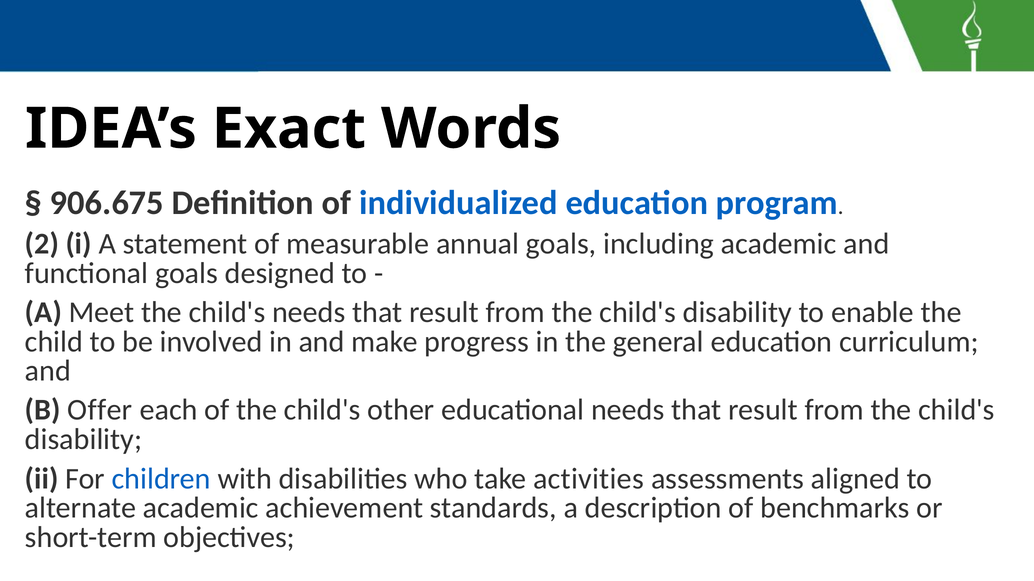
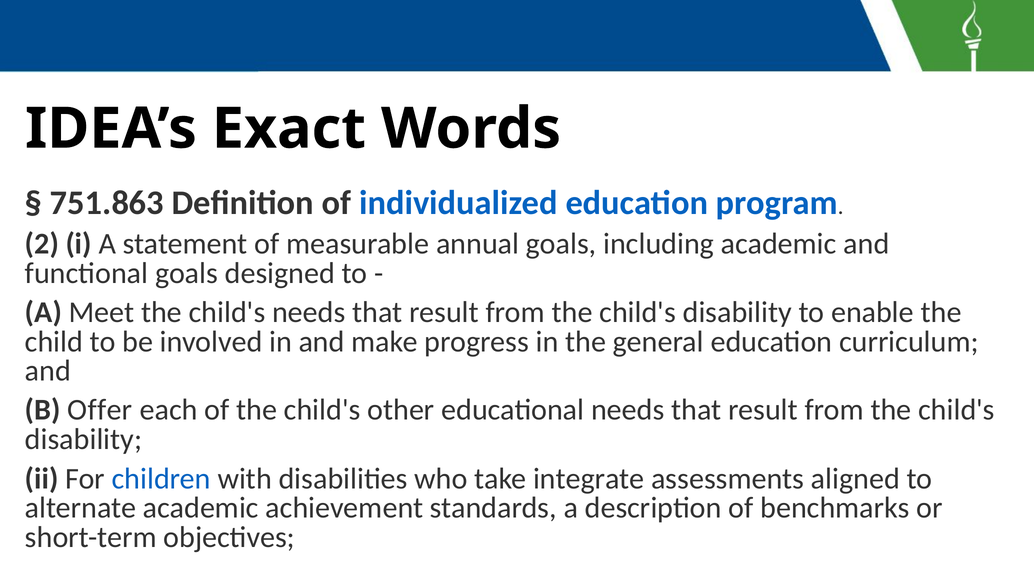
906.675: 906.675 -> 751.863
activities: activities -> integrate
